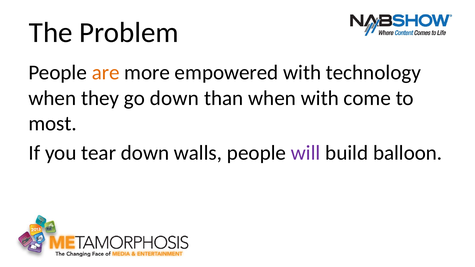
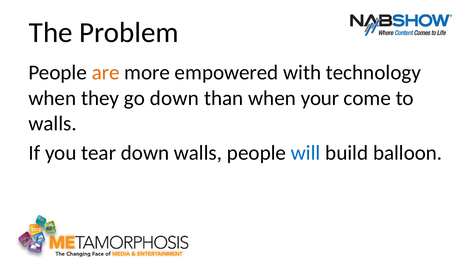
when with: with -> your
most at (53, 123): most -> walls
will colour: purple -> blue
